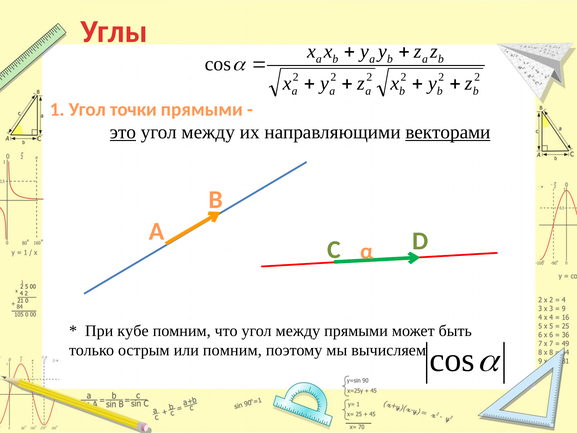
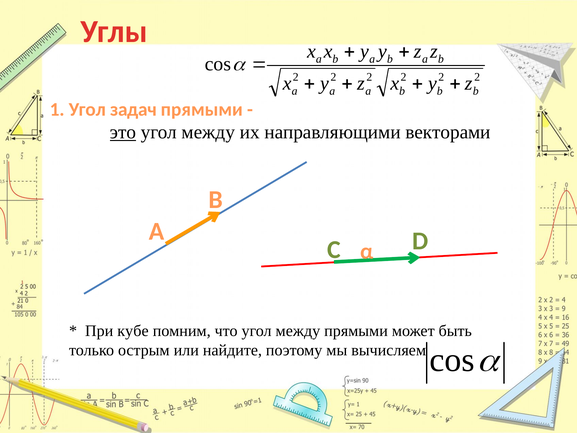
точки: точки -> задач
векторами underline: present -> none
или помним: помним -> найдите
